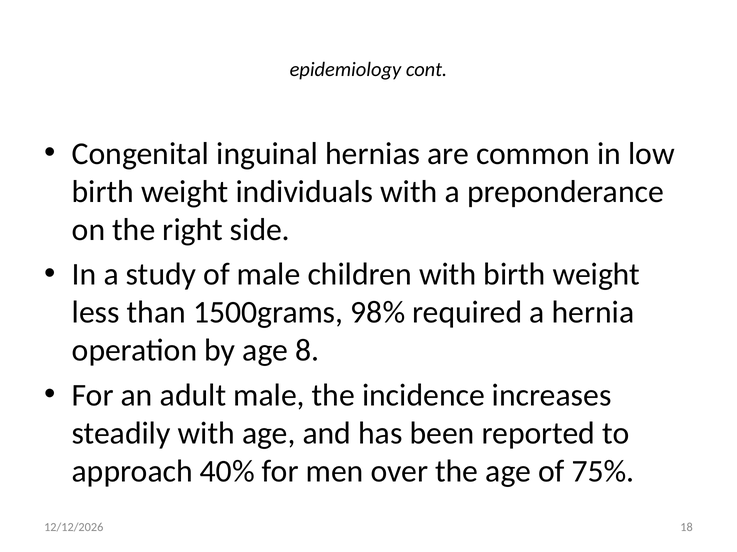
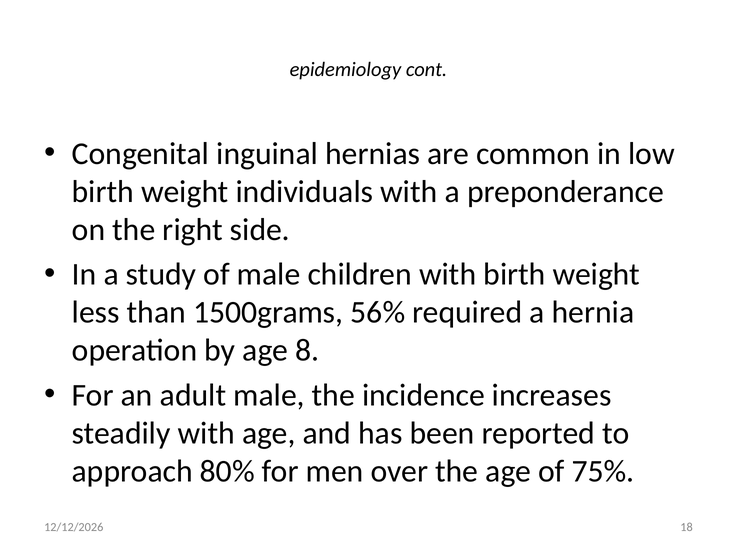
98%: 98% -> 56%
40%: 40% -> 80%
